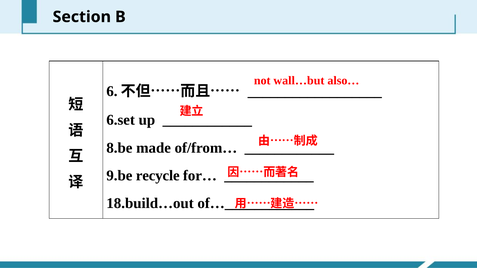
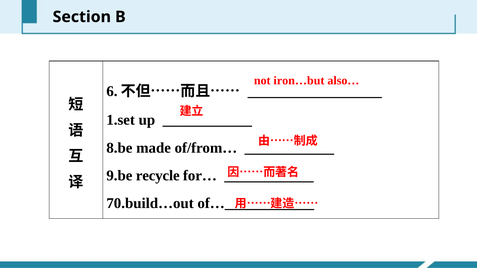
wall…but: wall…but -> iron…but
6.set: 6.set -> 1.set
18.build…out: 18.build…out -> 70.build…out
